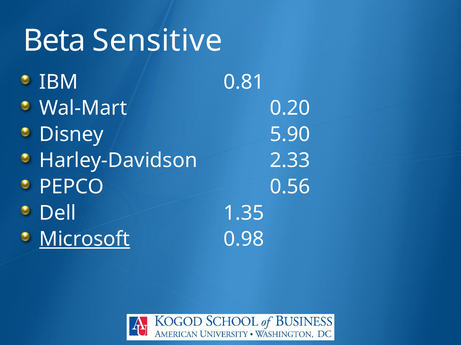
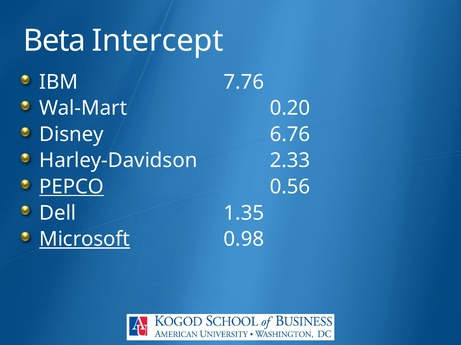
Sensitive: Sensitive -> Intercept
0.81: 0.81 -> 7.76
5.90: 5.90 -> 6.76
PEPCO underline: none -> present
